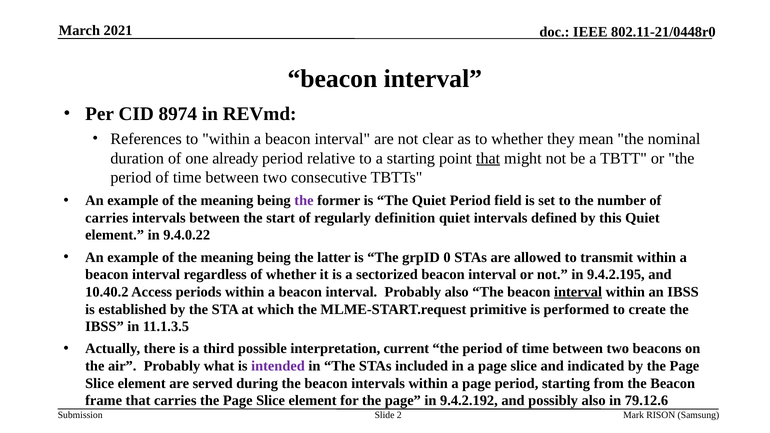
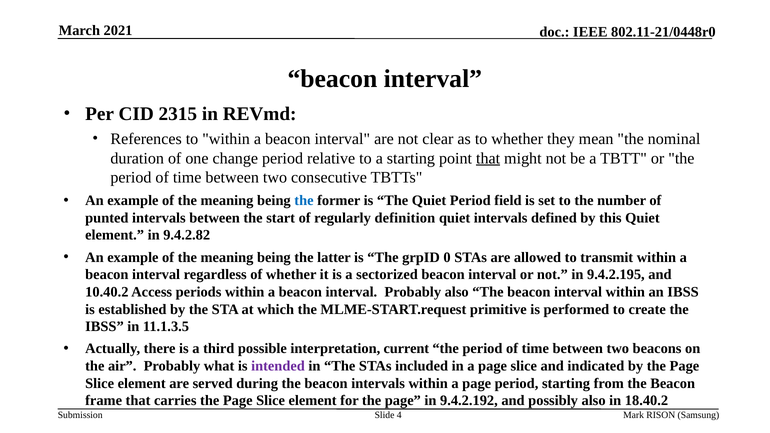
8974: 8974 -> 2315
already: already -> change
the at (304, 201) colour: purple -> blue
carries at (107, 218): carries -> punted
9.4.0.22: 9.4.0.22 -> 9.4.2.82
interval at (578, 292) underline: present -> none
79.12.6: 79.12.6 -> 18.40.2
2: 2 -> 4
